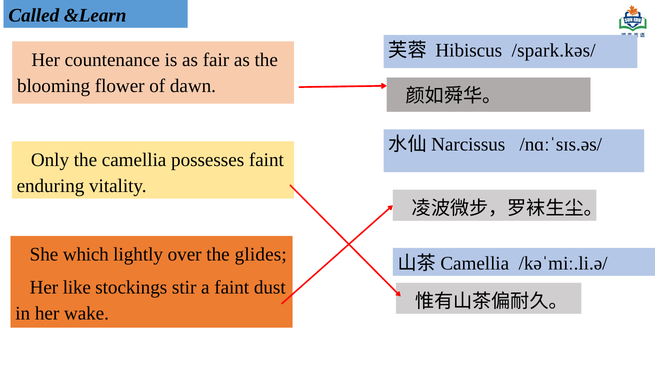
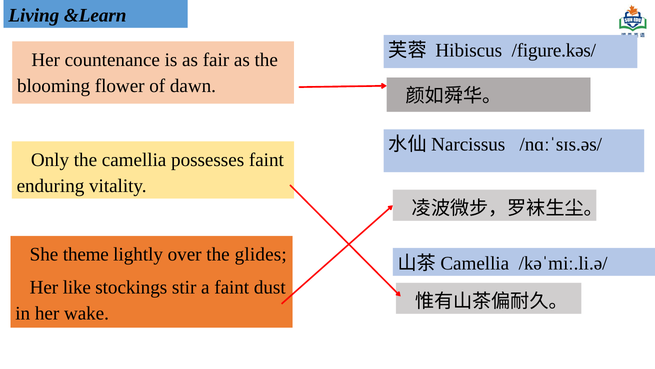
Called: Called -> Living
/spark.kəs/: /spark.kəs/ -> /figure.kəs/
which: which -> theme
